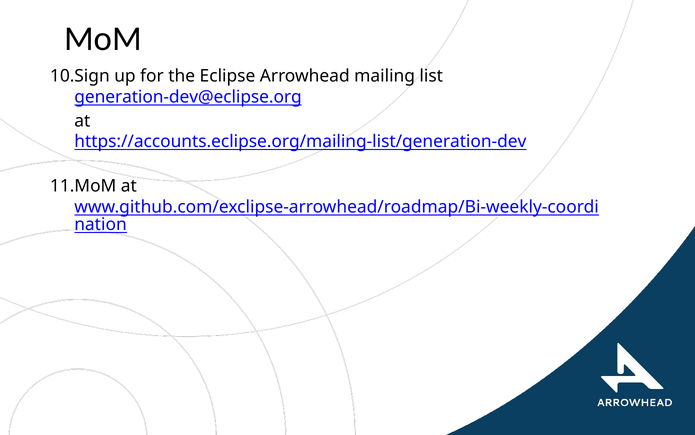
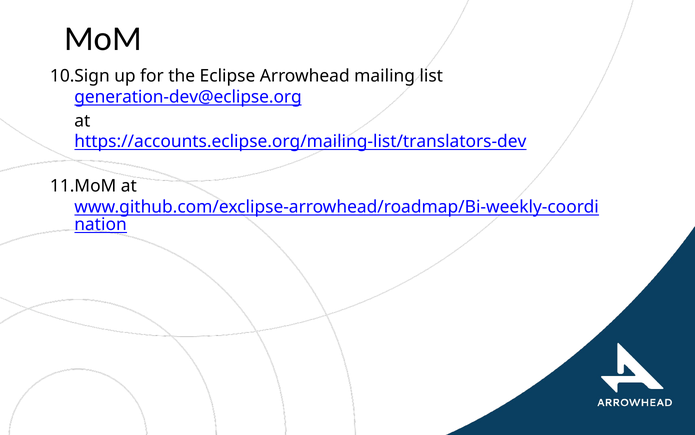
https://accounts.eclipse.org/mailing-list/generation-dev: https://accounts.eclipse.org/mailing-list/generation-dev -> https://accounts.eclipse.org/mailing-list/translators-dev
